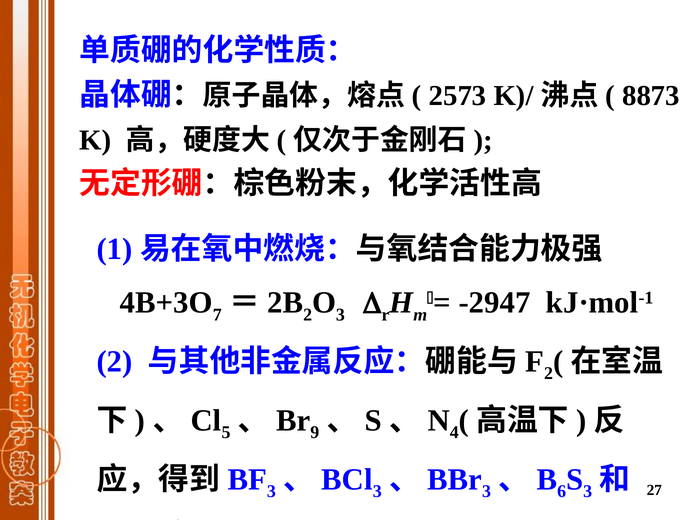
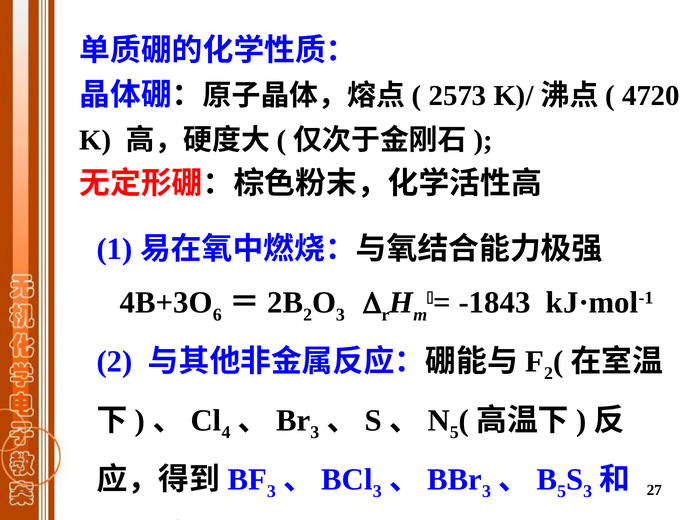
8873: 8873 -> 4720
7: 7 -> 6
-2947: -2947 -> -1843
5: 5 -> 4
9 at (315, 432): 9 -> 3
4 at (454, 432): 4 -> 5
6 at (562, 491): 6 -> 5
